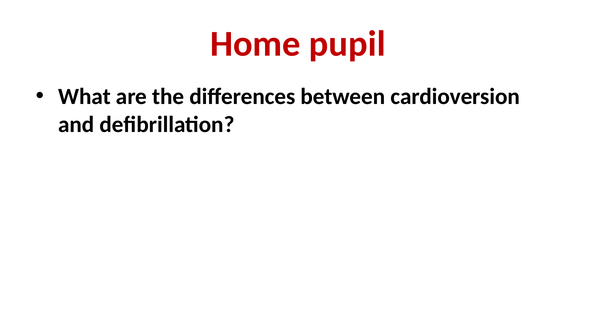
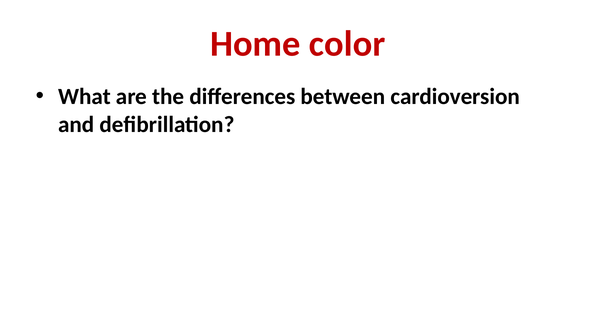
pupil: pupil -> color
